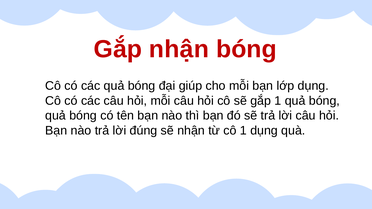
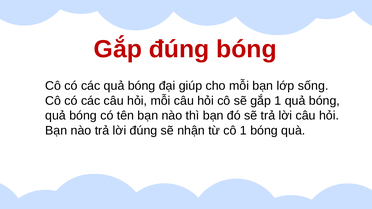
Gắp nhận: nhận -> đúng
lớp dụng: dụng -> sống
1 dụng: dụng -> bóng
